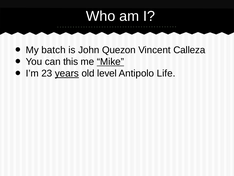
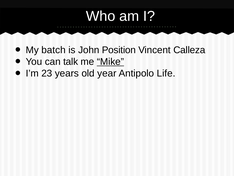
Quezon: Quezon -> Position
this: this -> talk
years underline: present -> none
level: level -> year
